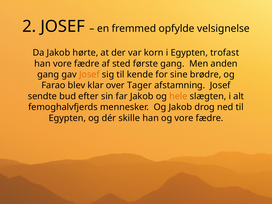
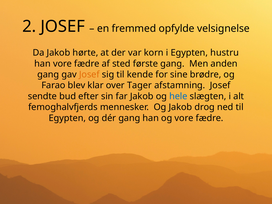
trofast: trofast -> hustru
hele colour: orange -> blue
dér skille: skille -> gang
